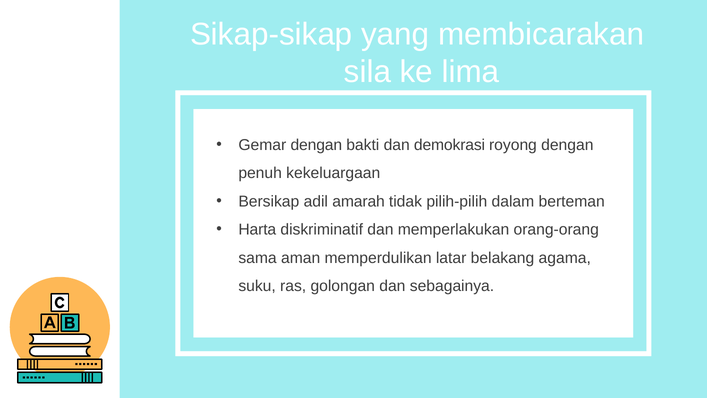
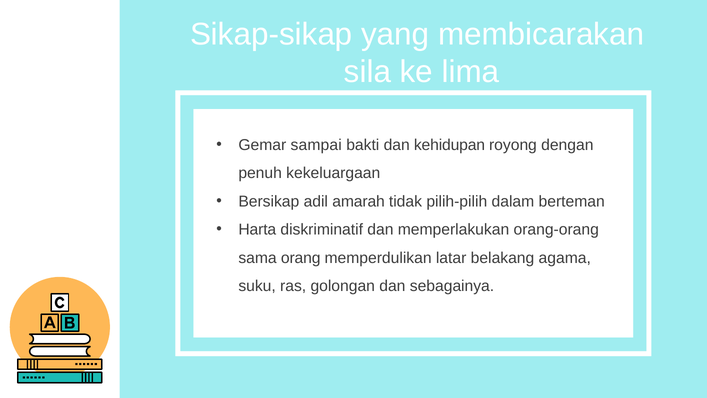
Gemar dengan: dengan -> sampai
demokrasi: demokrasi -> kehidupan
aman: aman -> orang
